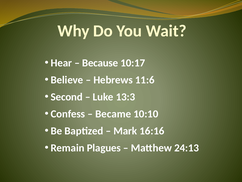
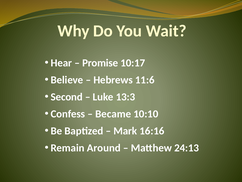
Because: Because -> Promise
Plagues: Plagues -> Around
